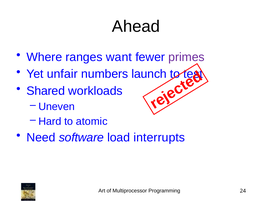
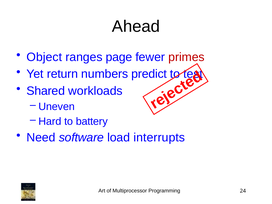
Where: Where -> Object
want: want -> page
primes colour: purple -> red
unfair: unfair -> return
launch: launch -> predict
atomic: atomic -> battery
